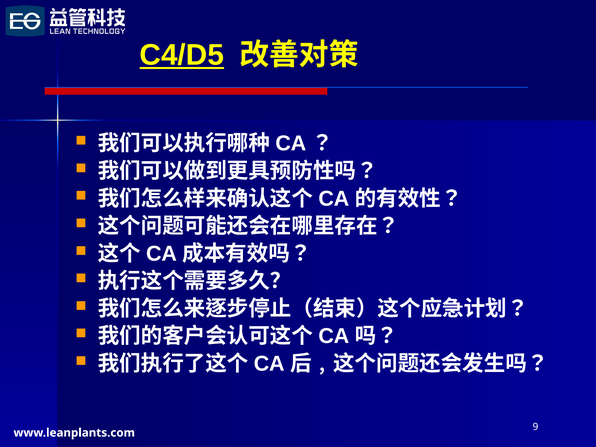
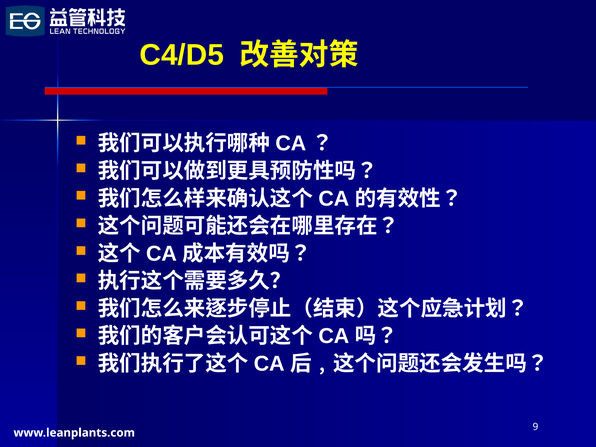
C4/D5 underline: present -> none
